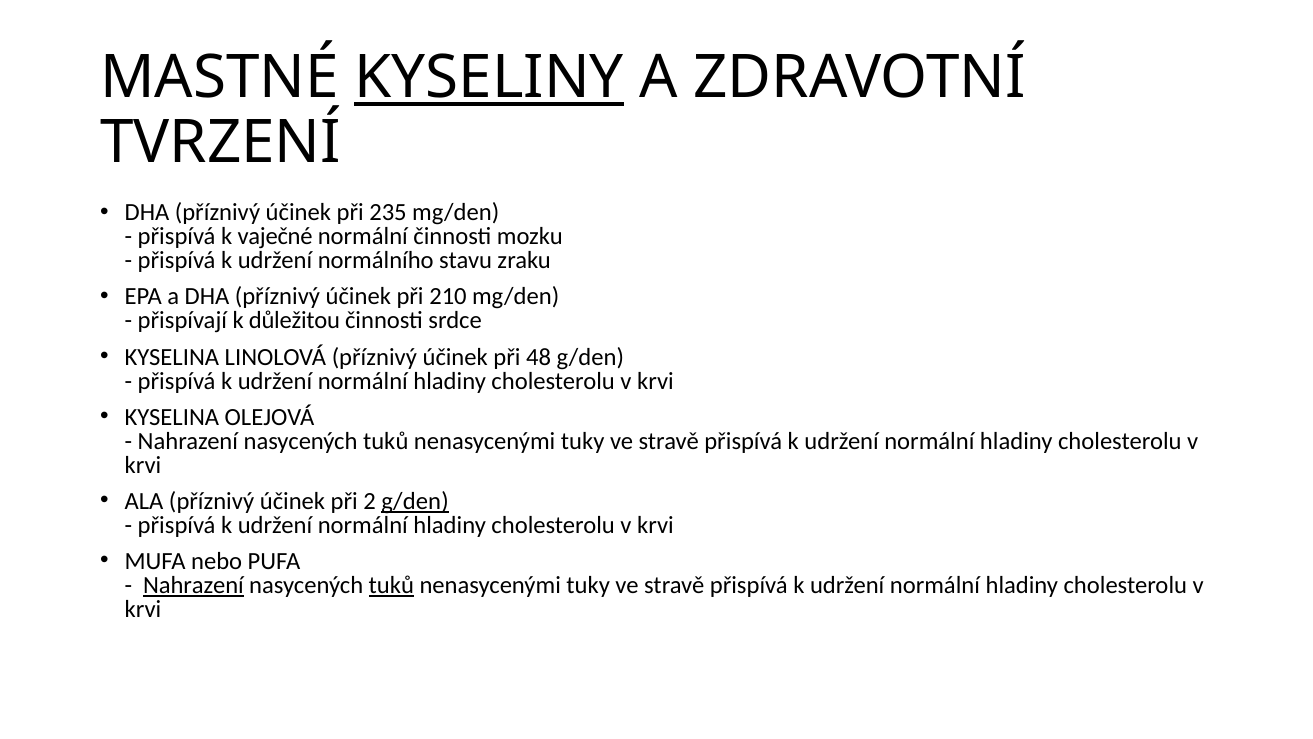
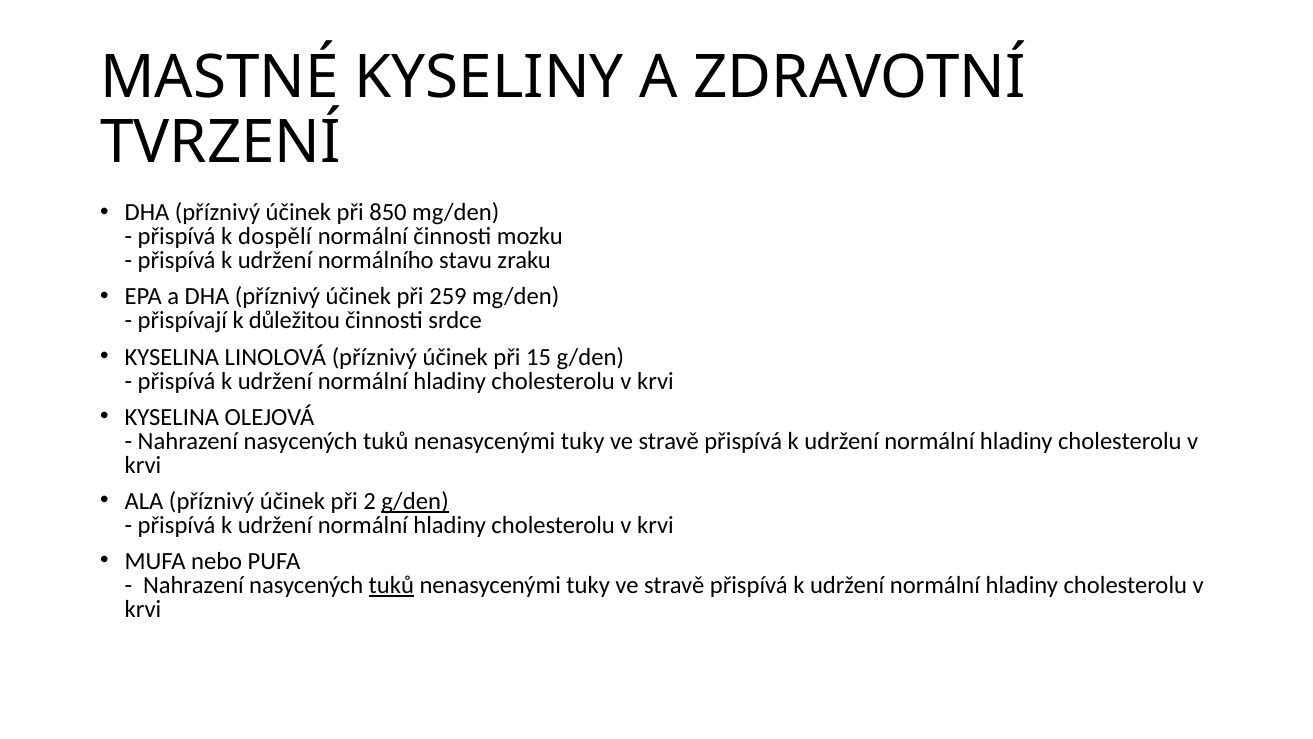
KYSELINY underline: present -> none
235: 235 -> 850
vaječné: vaječné -> dospělí
210: 210 -> 259
48: 48 -> 15
Nahrazení at (194, 585) underline: present -> none
